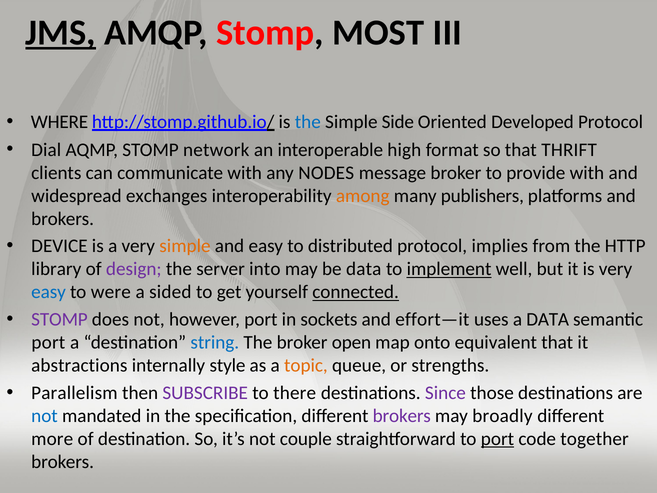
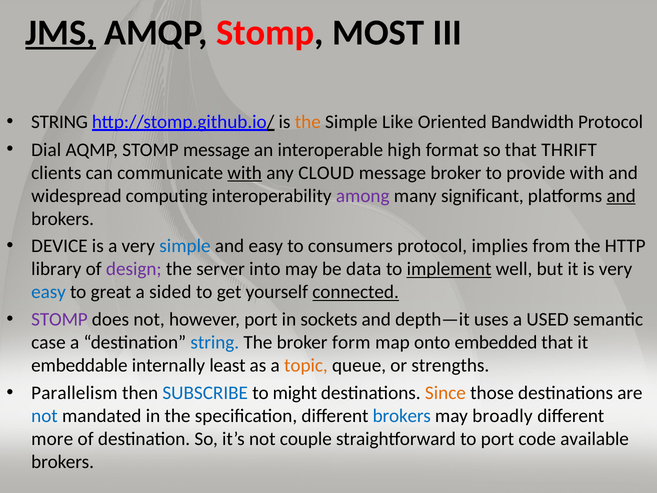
WHERE at (60, 122): WHERE -> STRING
the at (308, 122) colour: blue -> orange
Side: Side -> Like
Developed: Developed -> Bandwidth
STOMP network: network -> message
with at (245, 173) underline: none -> present
NODES: NODES -> CLOUD
exchanges: exchanges -> computing
among colour: orange -> purple
publishers: publishers -> significant
and at (621, 196) underline: none -> present
simple at (185, 246) colour: orange -> blue
distributed: distributed -> consumers
were: were -> great
effort—it: effort—it -> depth—it
a DATA: DATA -> USED
port at (48, 342): port -> case
open: open -> form
equivalent: equivalent -> embedded
abstractions: abstractions -> embeddable
style: style -> least
SUBSCRIBE colour: purple -> blue
there: there -> might
Since colour: purple -> orange
brokers at (402, 416) colour: purple -> blue
port at (497, 439) underline: present -> none
together: together -> available
